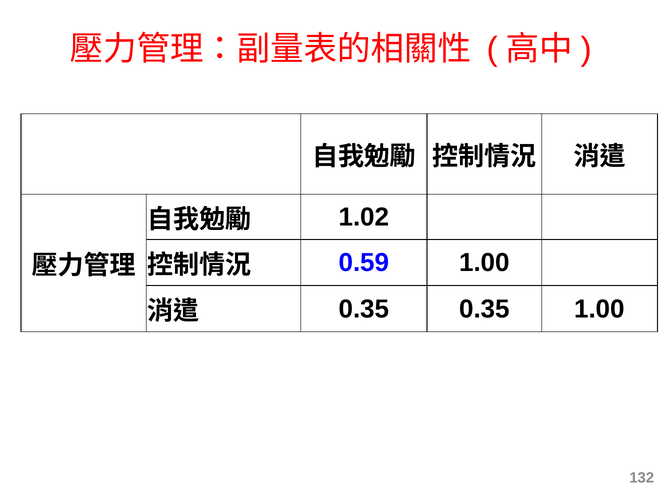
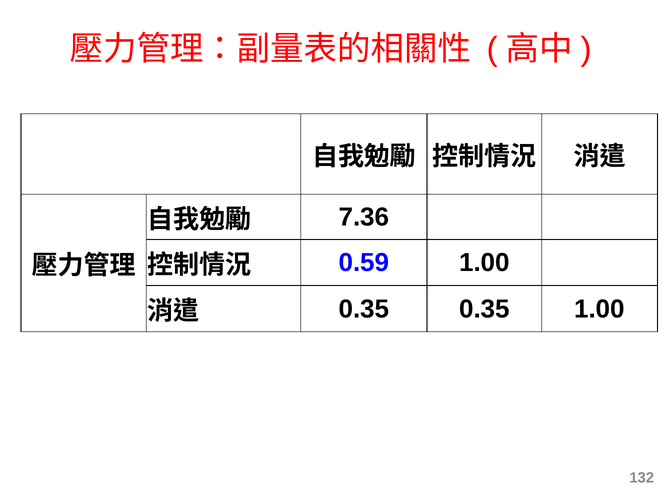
1.02: 1.02 -> 7.36
